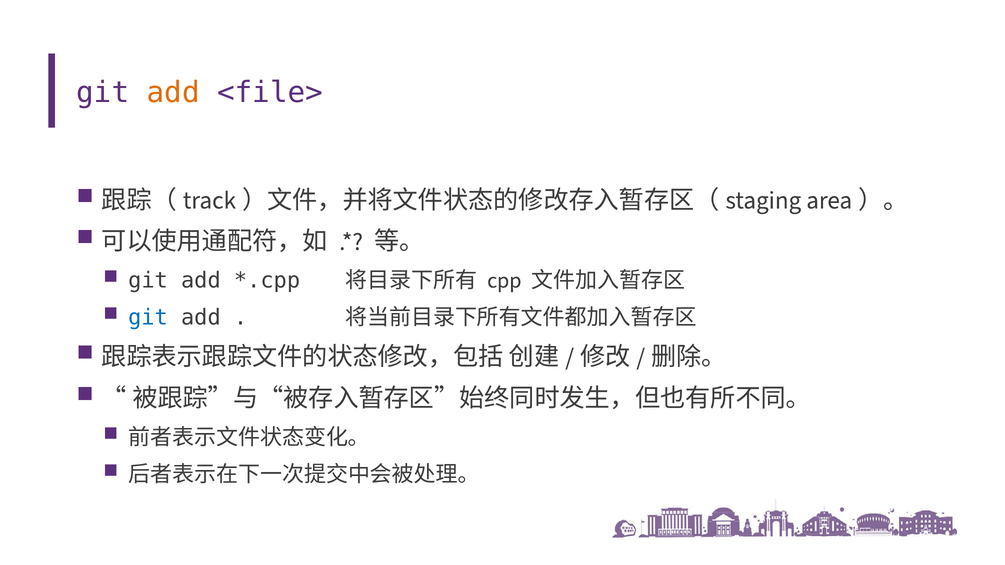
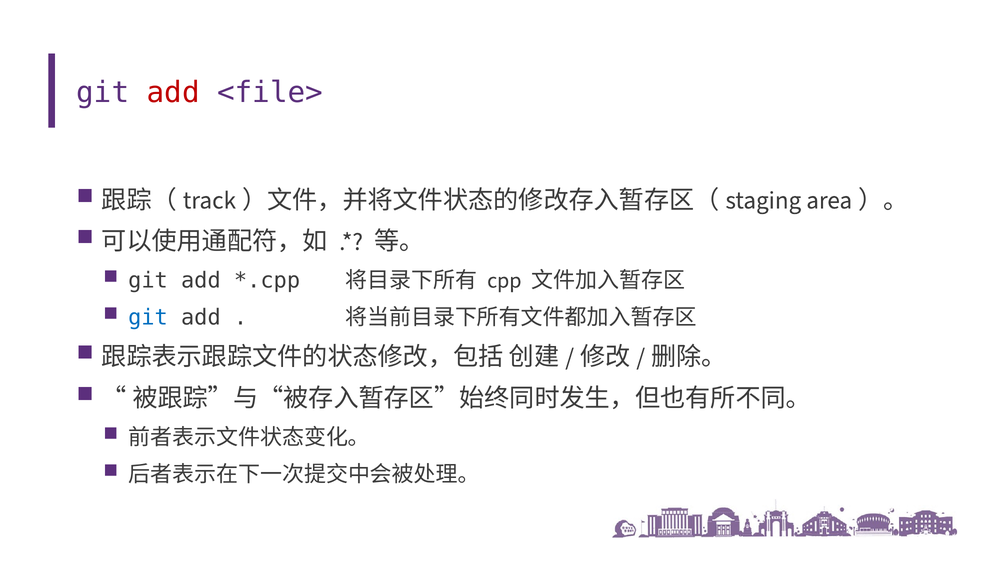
add at (173, 93) colour: orange -> red
